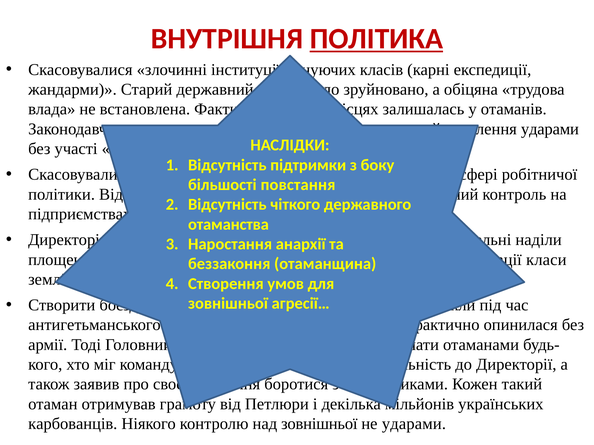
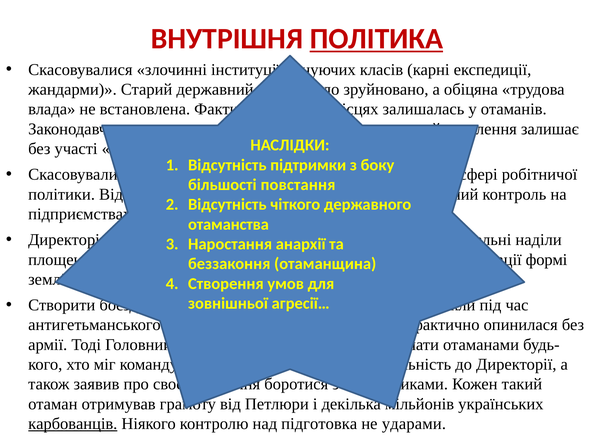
ударами at (550, 129): ударами -> залишає
класи: класи -> формі
карбованців underline: none -> present
над зовнішньої: зовнішньої -> підготовка
